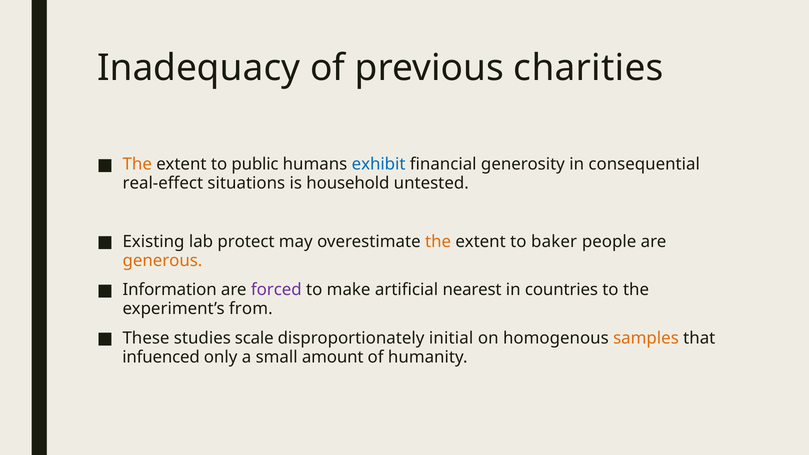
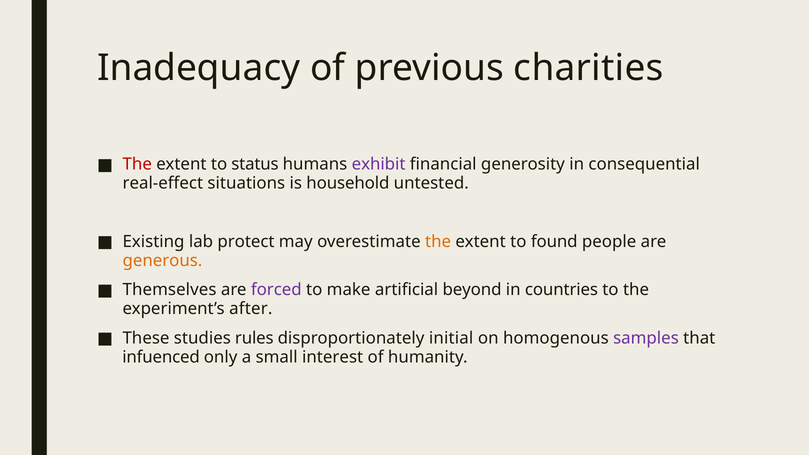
The at (137, 164) colour: orange -> red
public: public -> status
exhibit colour: blue -> purple
baker: baker -> found
Information: Information -> Themselves
nearest: nearest -> beyond
from: from -> after
scale: scale -> rules
samples colour: orange -> purple
amount: amount -> interest
